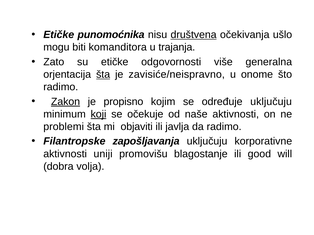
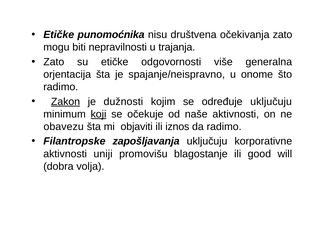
društvena underline: present -> none
očekivanja ušlo: ušlo -> zato
komanditora: komanditora -> nepravilnosti
šta at (103, 75) underline: present -> none
zavisiće/neispravno: zavisiće/neispravno -> spajanje/neispravno
propisno: propisno -> dužnosti
problemi: problemi -> obavezu
javlja: javlja -> iznos
